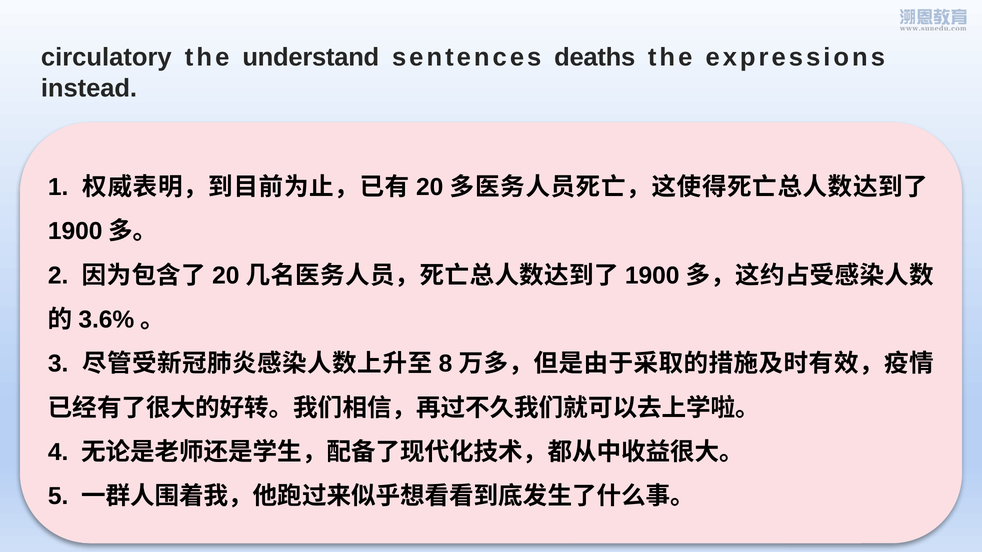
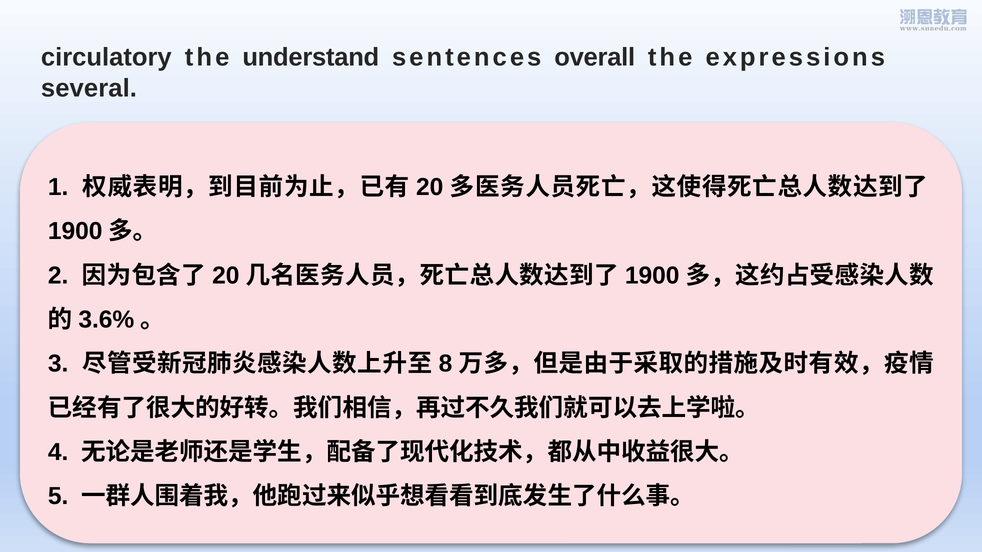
deaths: deaths -> overall
instead: instead -> several
